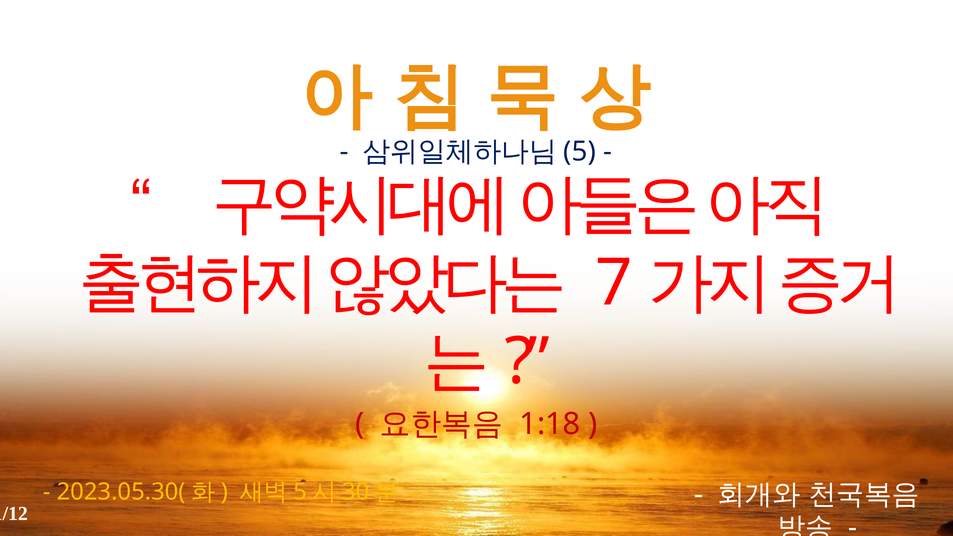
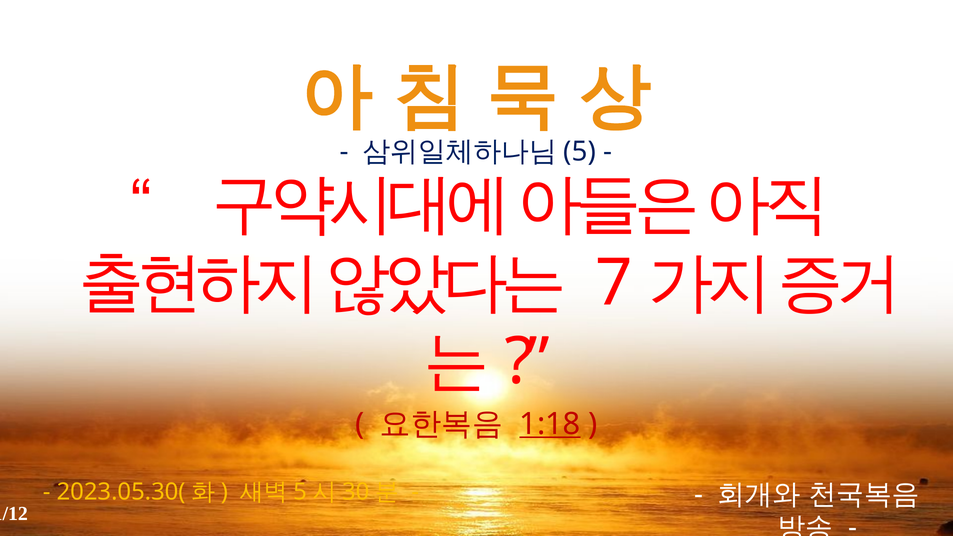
1:18 underline: none -> present
